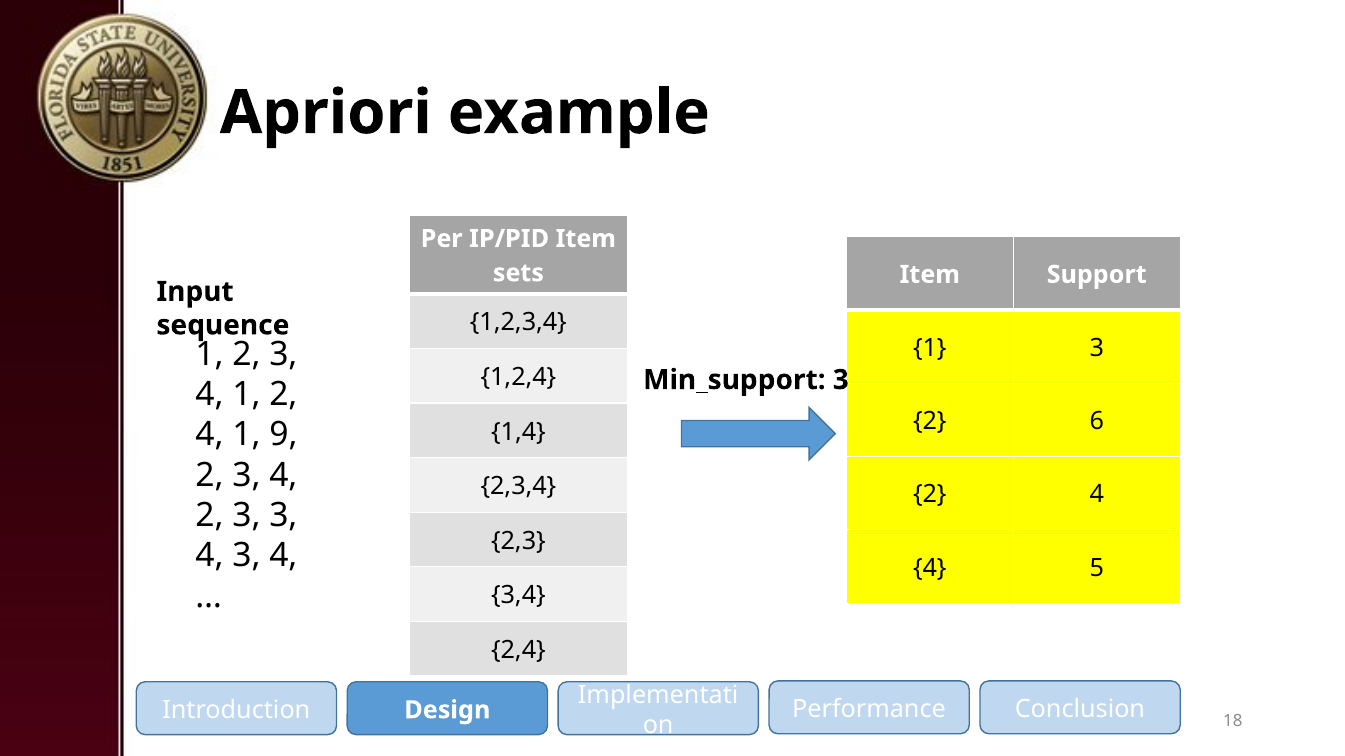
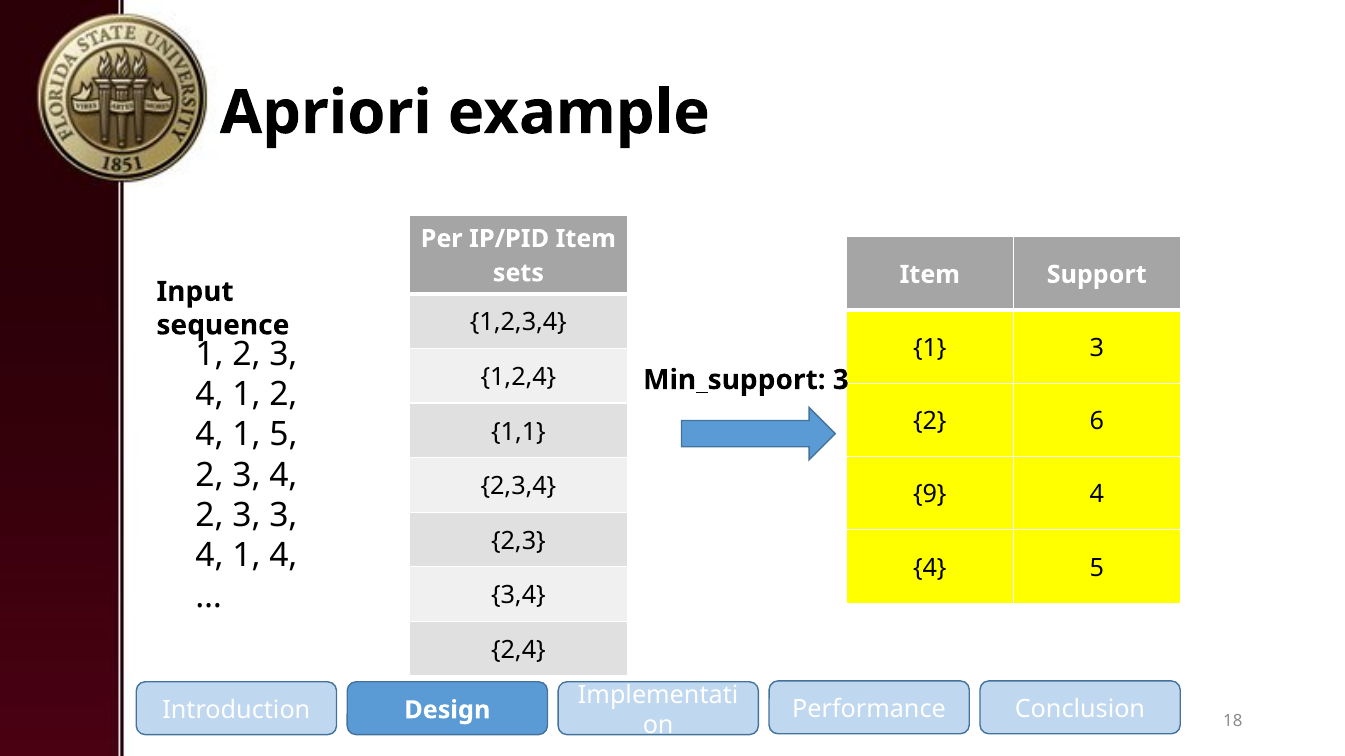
1,4: 1,4 -> 1,1
1 9: 9 -> 5
2 at (930, 495): 2 -> 9
3 at (246, 556): 3 -> 1
